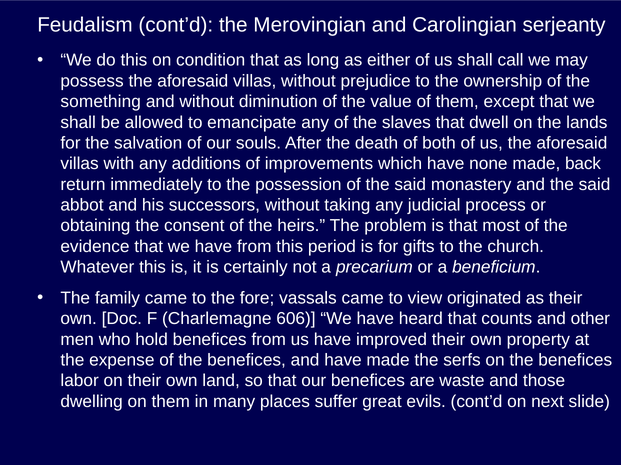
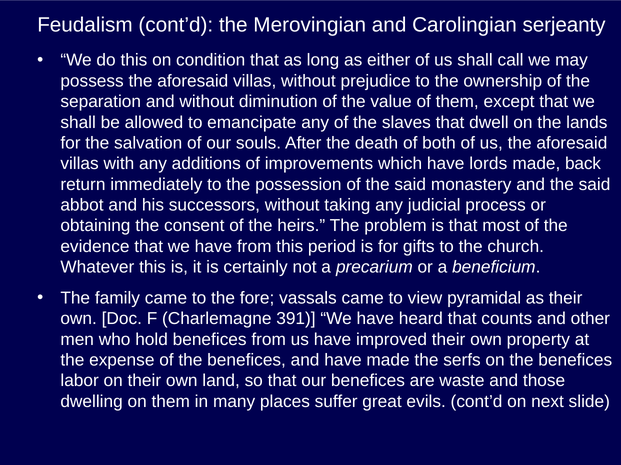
something: something -> separation
none: none -> lords
originated: originated -> pyramidal
606: 606 -> 391
